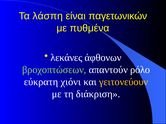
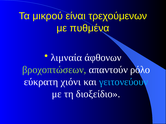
λάσπη: λάσπη -> μικρού
παγετωνικών: παγετωνικών -> τρεχούμενων
λεκάνες: λεκάνες -> λιμναία
γειτονεύουν colour: yellow -> light blue
διάκριση: διάκριση -> διοξείδιο
